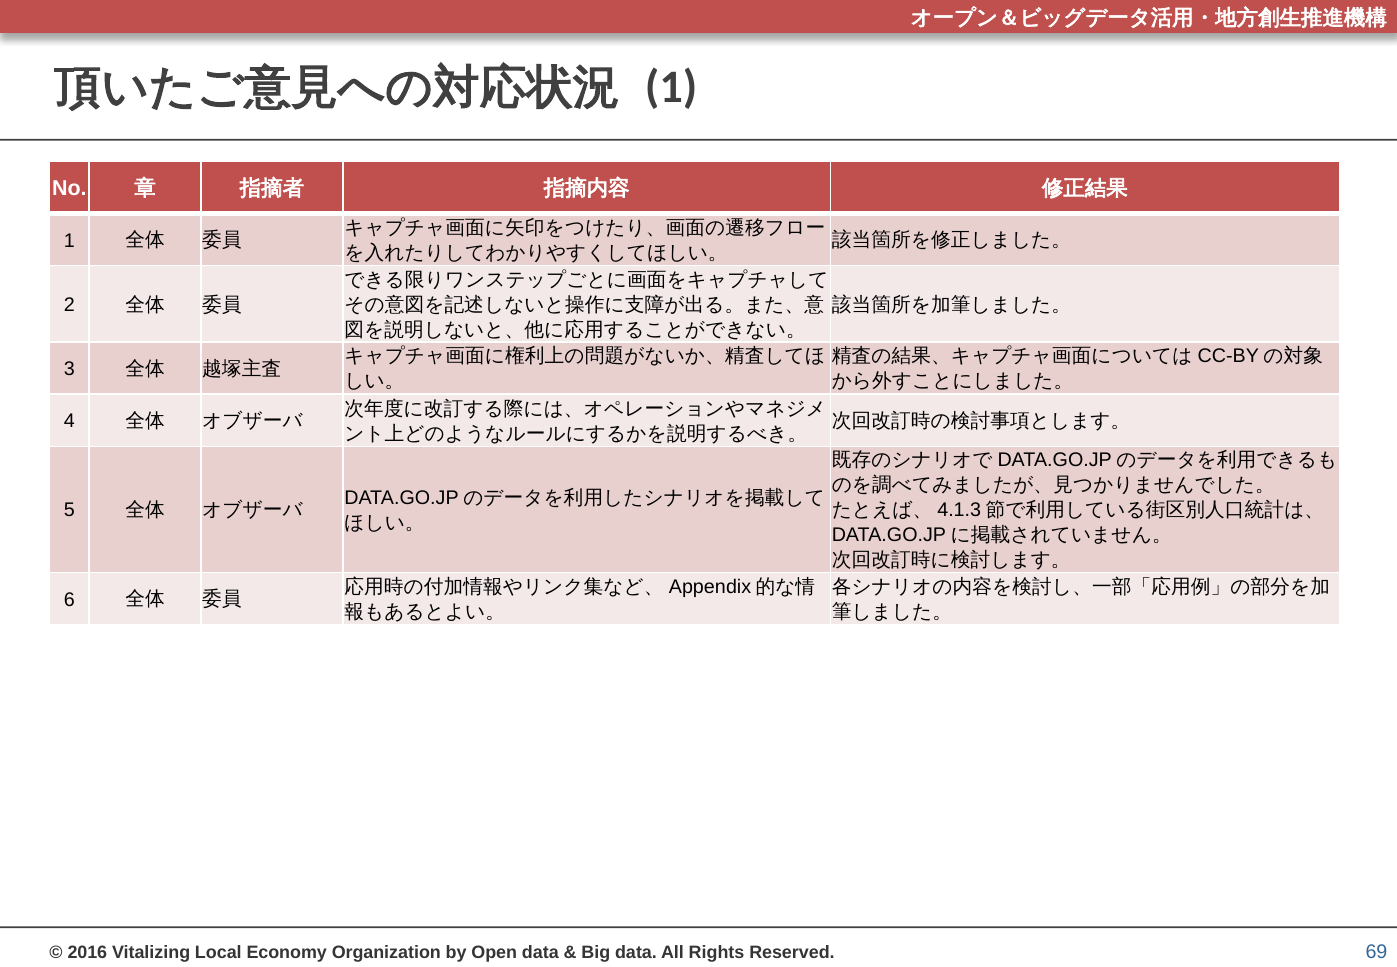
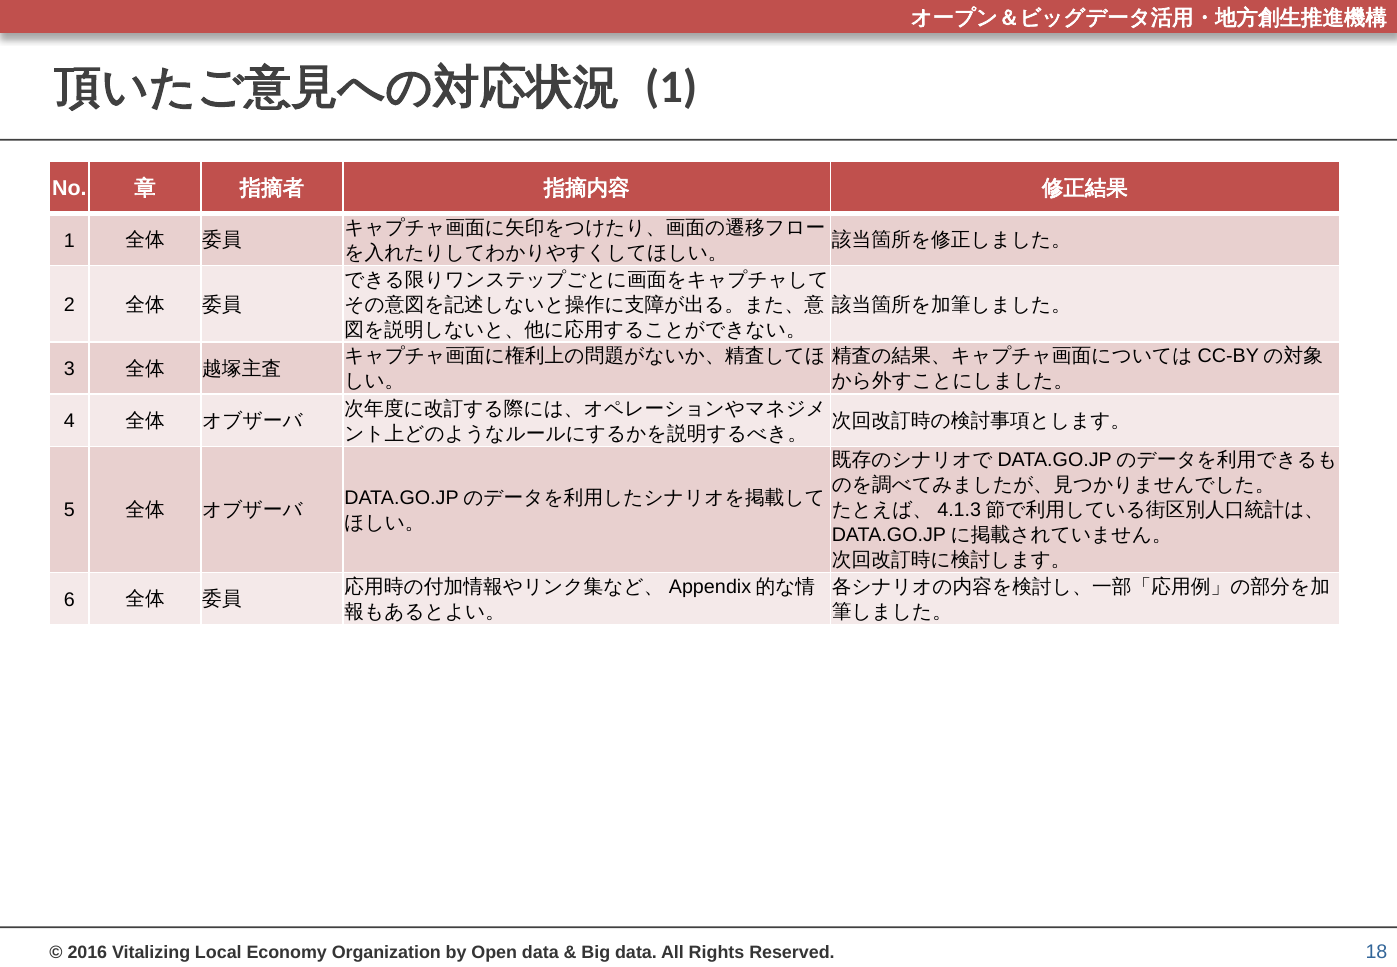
69: 69 -> 18
